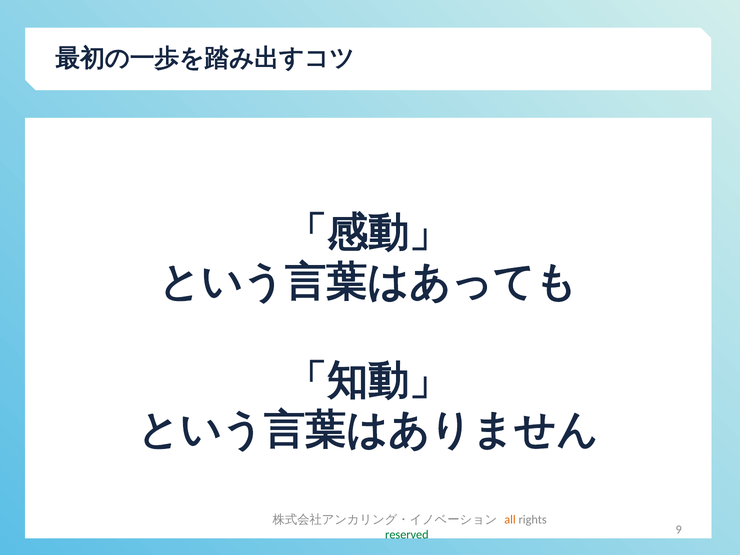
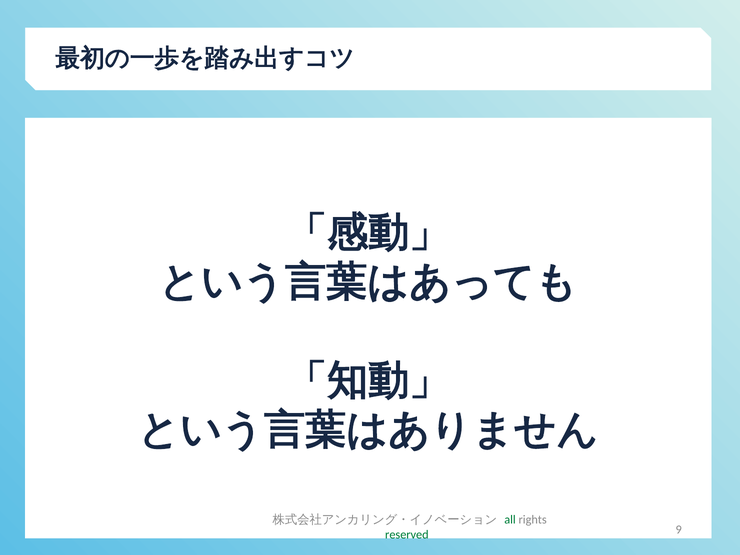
all colour: orange -> green
